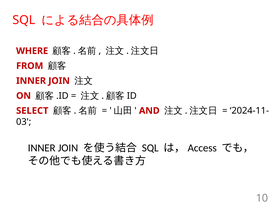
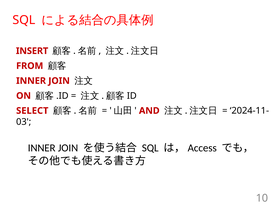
WHERE: WHERE -> INSERT
